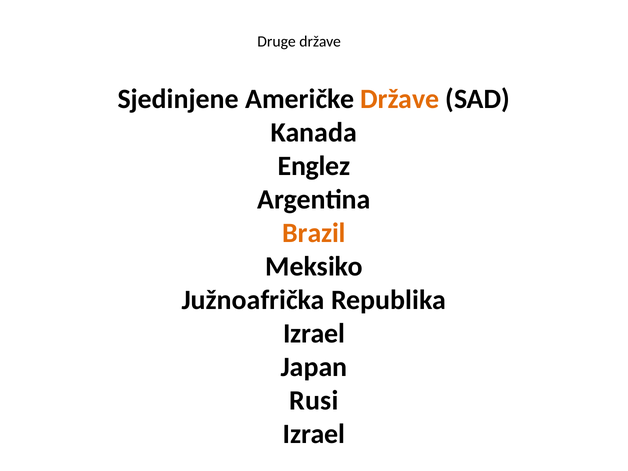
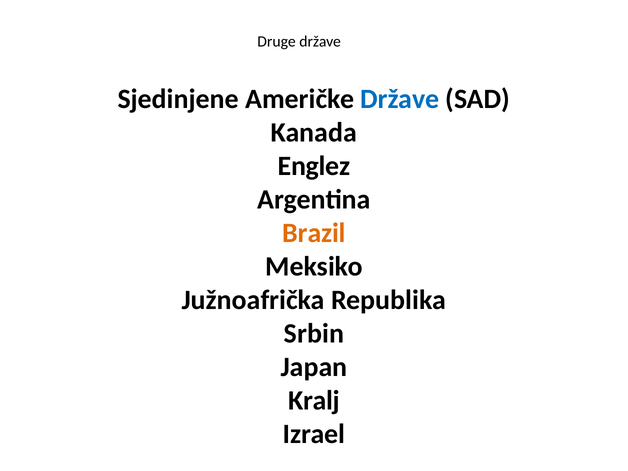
Države at (400, 99) colour: orange -> blue
Izrael at (314, 334): Izrael -> Srbin
Rusi: Rusi -> Kralj
